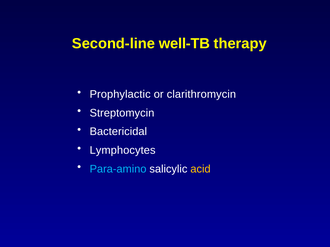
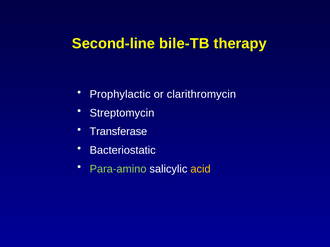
well-TB: well-TB -> bile-TB
Bactericidal: Bactericidal -> Transferase
Lymphocytes: Lymphocytes -> Bacteriostatic
Para-amino colour: light blue -> light green
